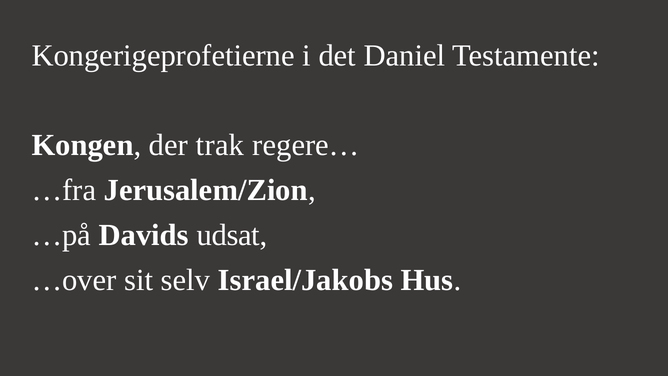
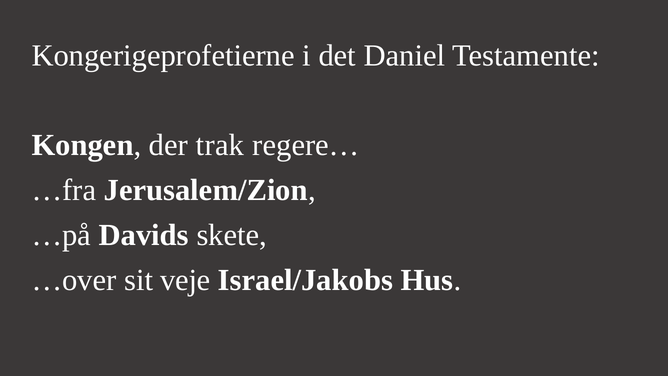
udsat: udsat -> skete
selv: selv -> veje
